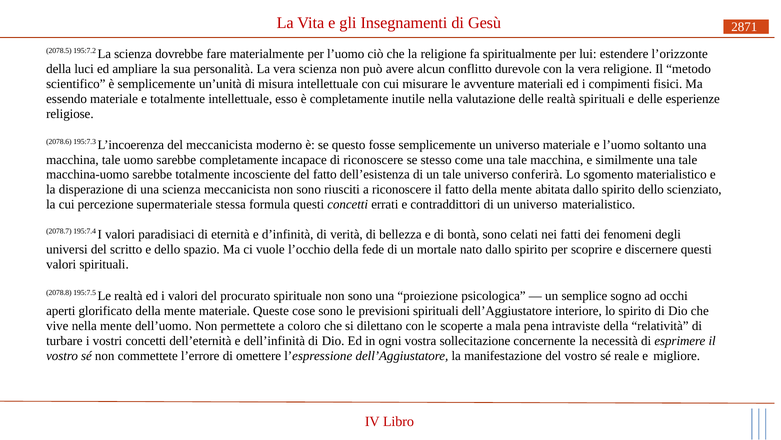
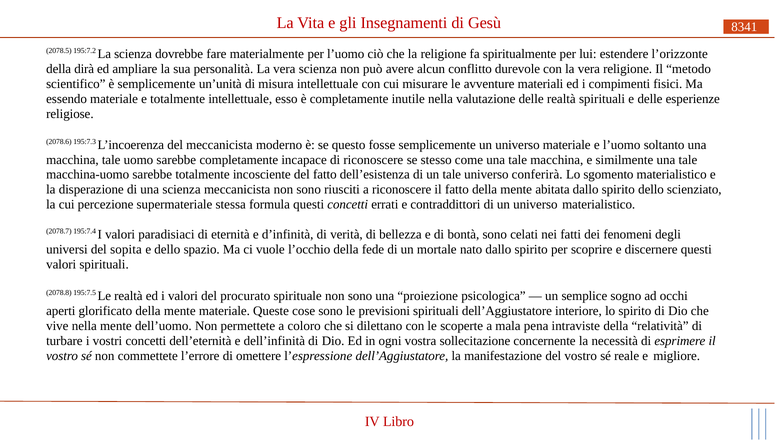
2871: 2871 -> 8341
luci: luci -> dirà
scritto: scritto -> sopita
